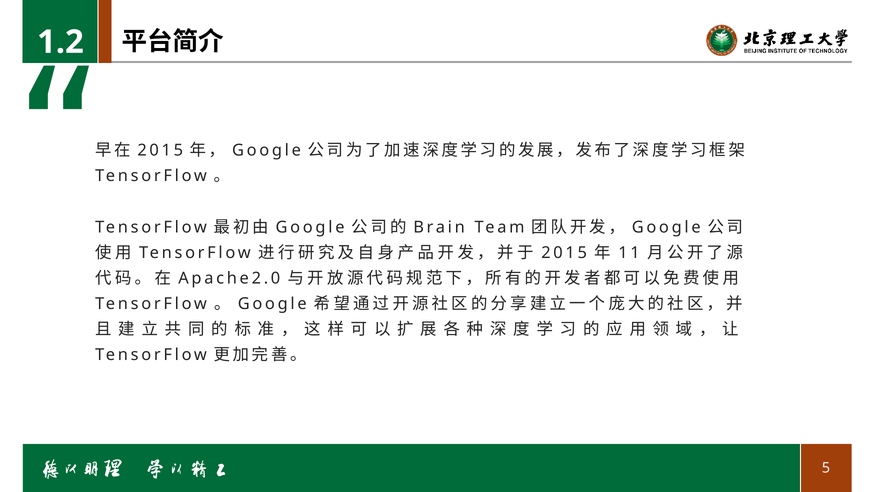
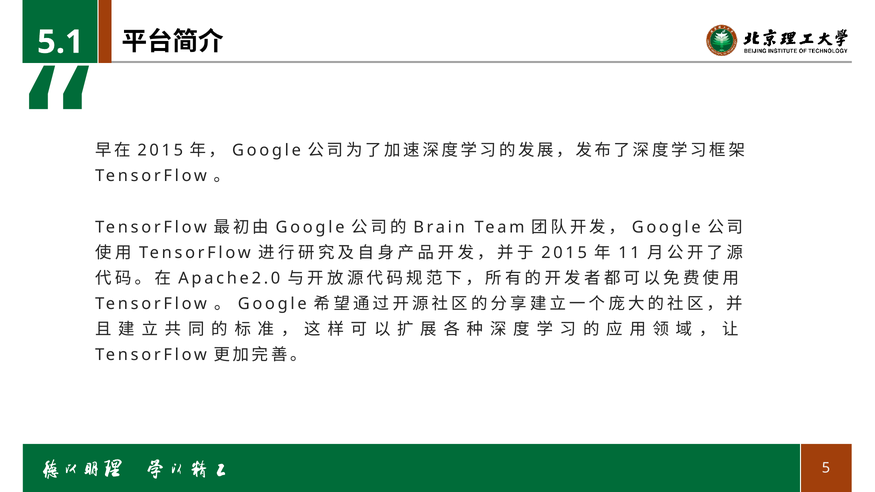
1.2: 1.2 -> 5.1
